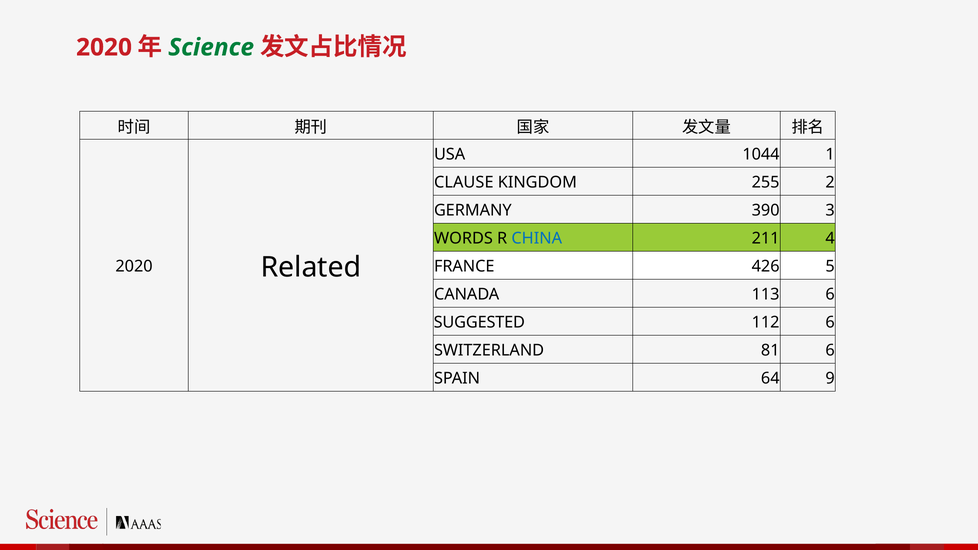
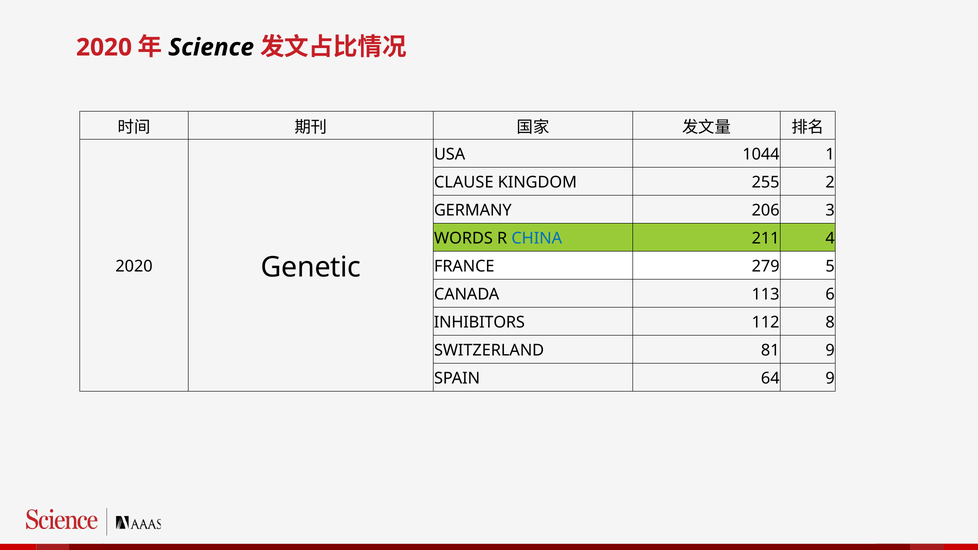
Science colour: green -> black
390: 390 -> 206
Related: Related -> Genetic
426: 426 -> 279
SUGGESTED: SUGGESTED -> INHIBITORS
112 6: 6 -> 8
81 6: 6 -> 9
